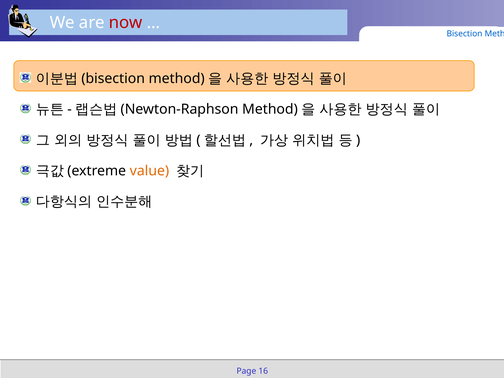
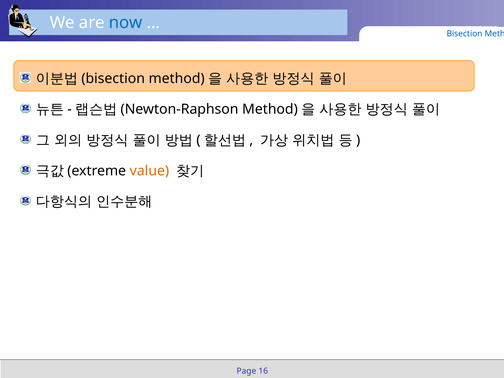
now colour: red -> blue
